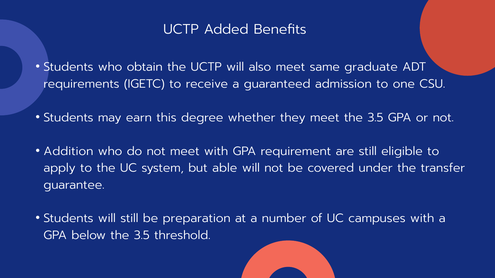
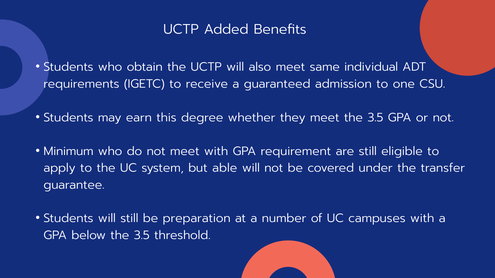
graduate: graduate -> individual
Addition: Addition -> Minimum
